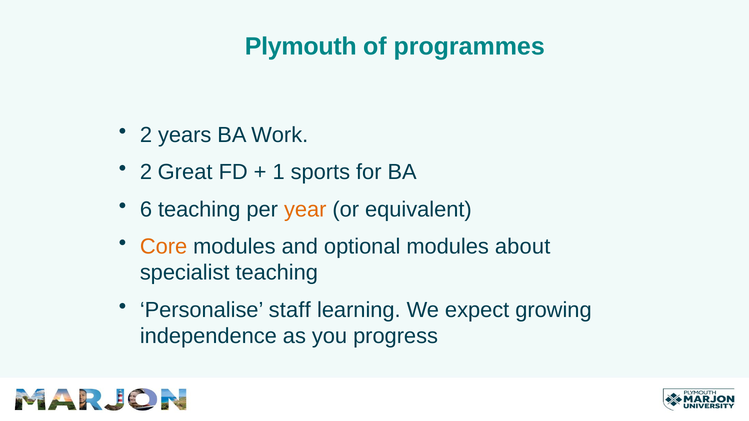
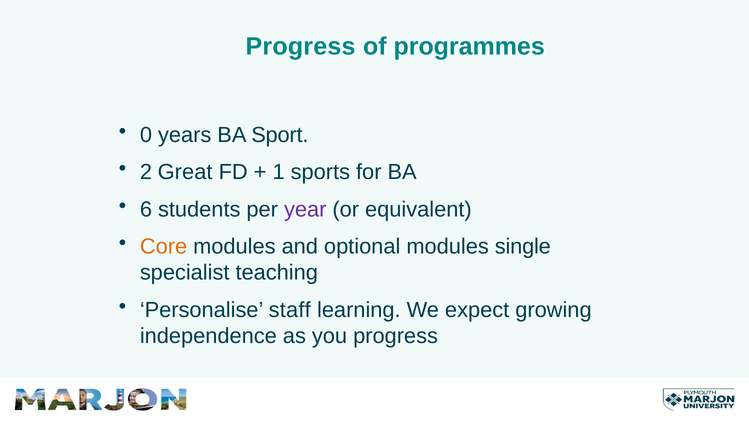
Plymouth at (301, 46): Plymouth -> Progress
2 at (146, 135): 2 -> 0
Work: Work -> Sport
6 teaching: teaching -> students
year colour: orange -> purple
about: about -> single
